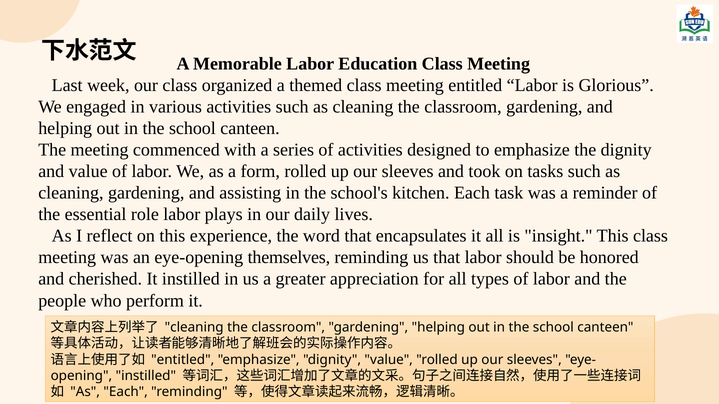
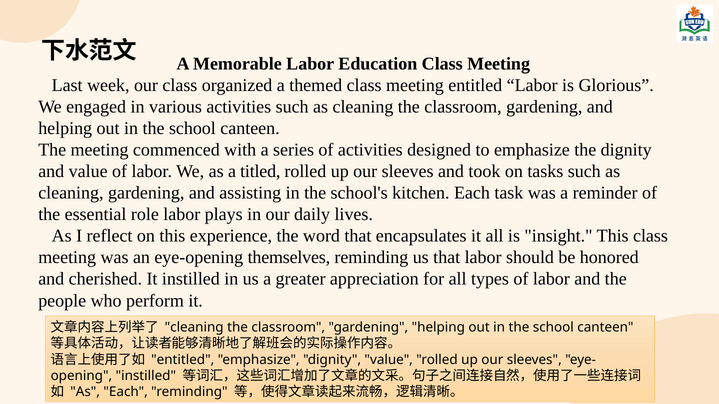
form: form -> titled
